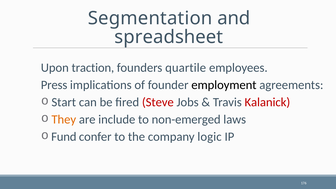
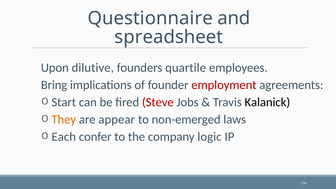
Segmentation: Segmentation -> Questionnaire
traction: traction -> dilutive
Press: Press -> Bring
employment colour: black -> red
Kalanick colour: red -> black
include: include -> appear
Fund: Fund -> Each
